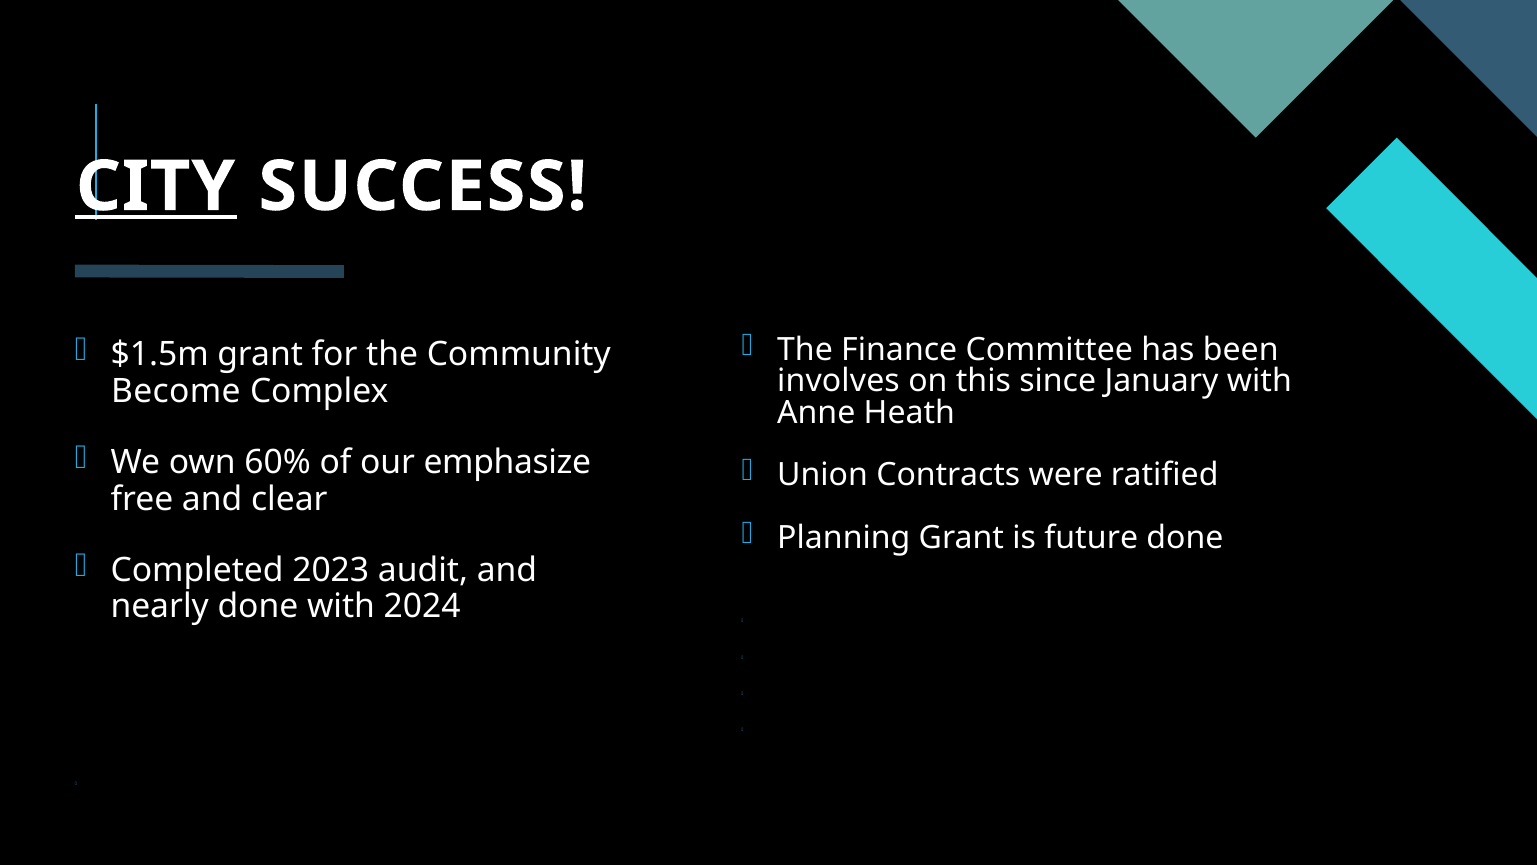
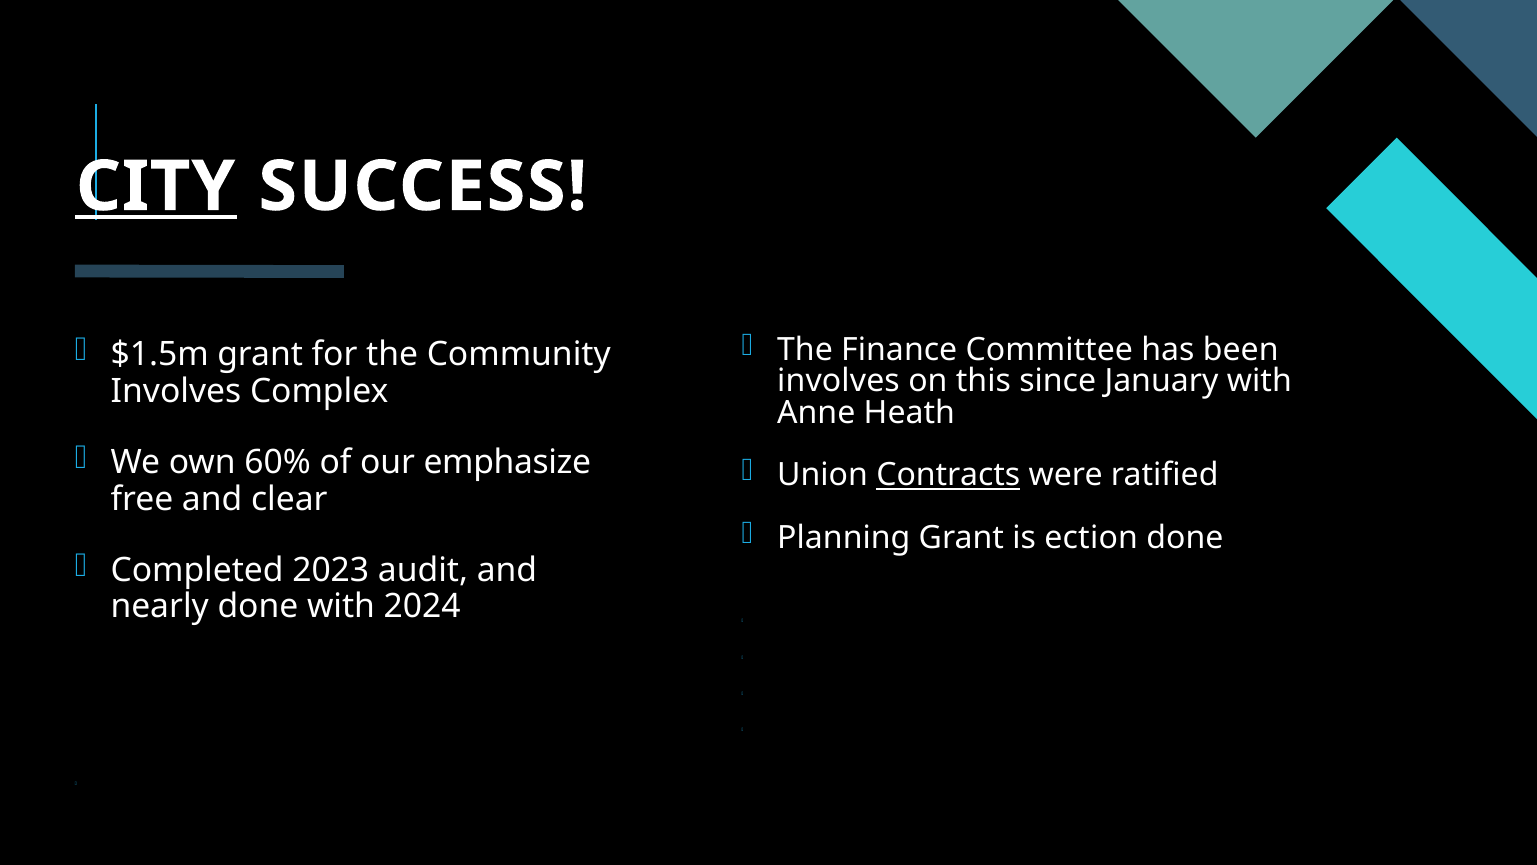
Become at (176, 391): Become -> Involves
Contracts underline: none -> present
future: future -> ection
